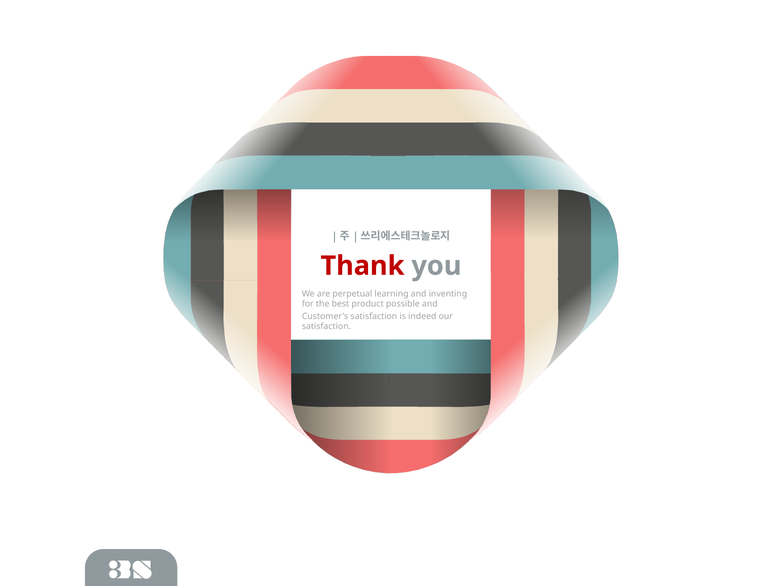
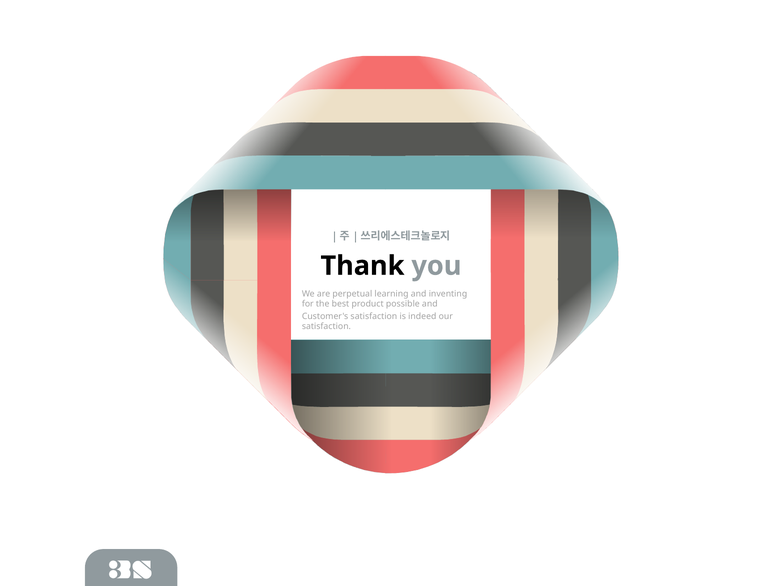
Thank colour: red -> black
